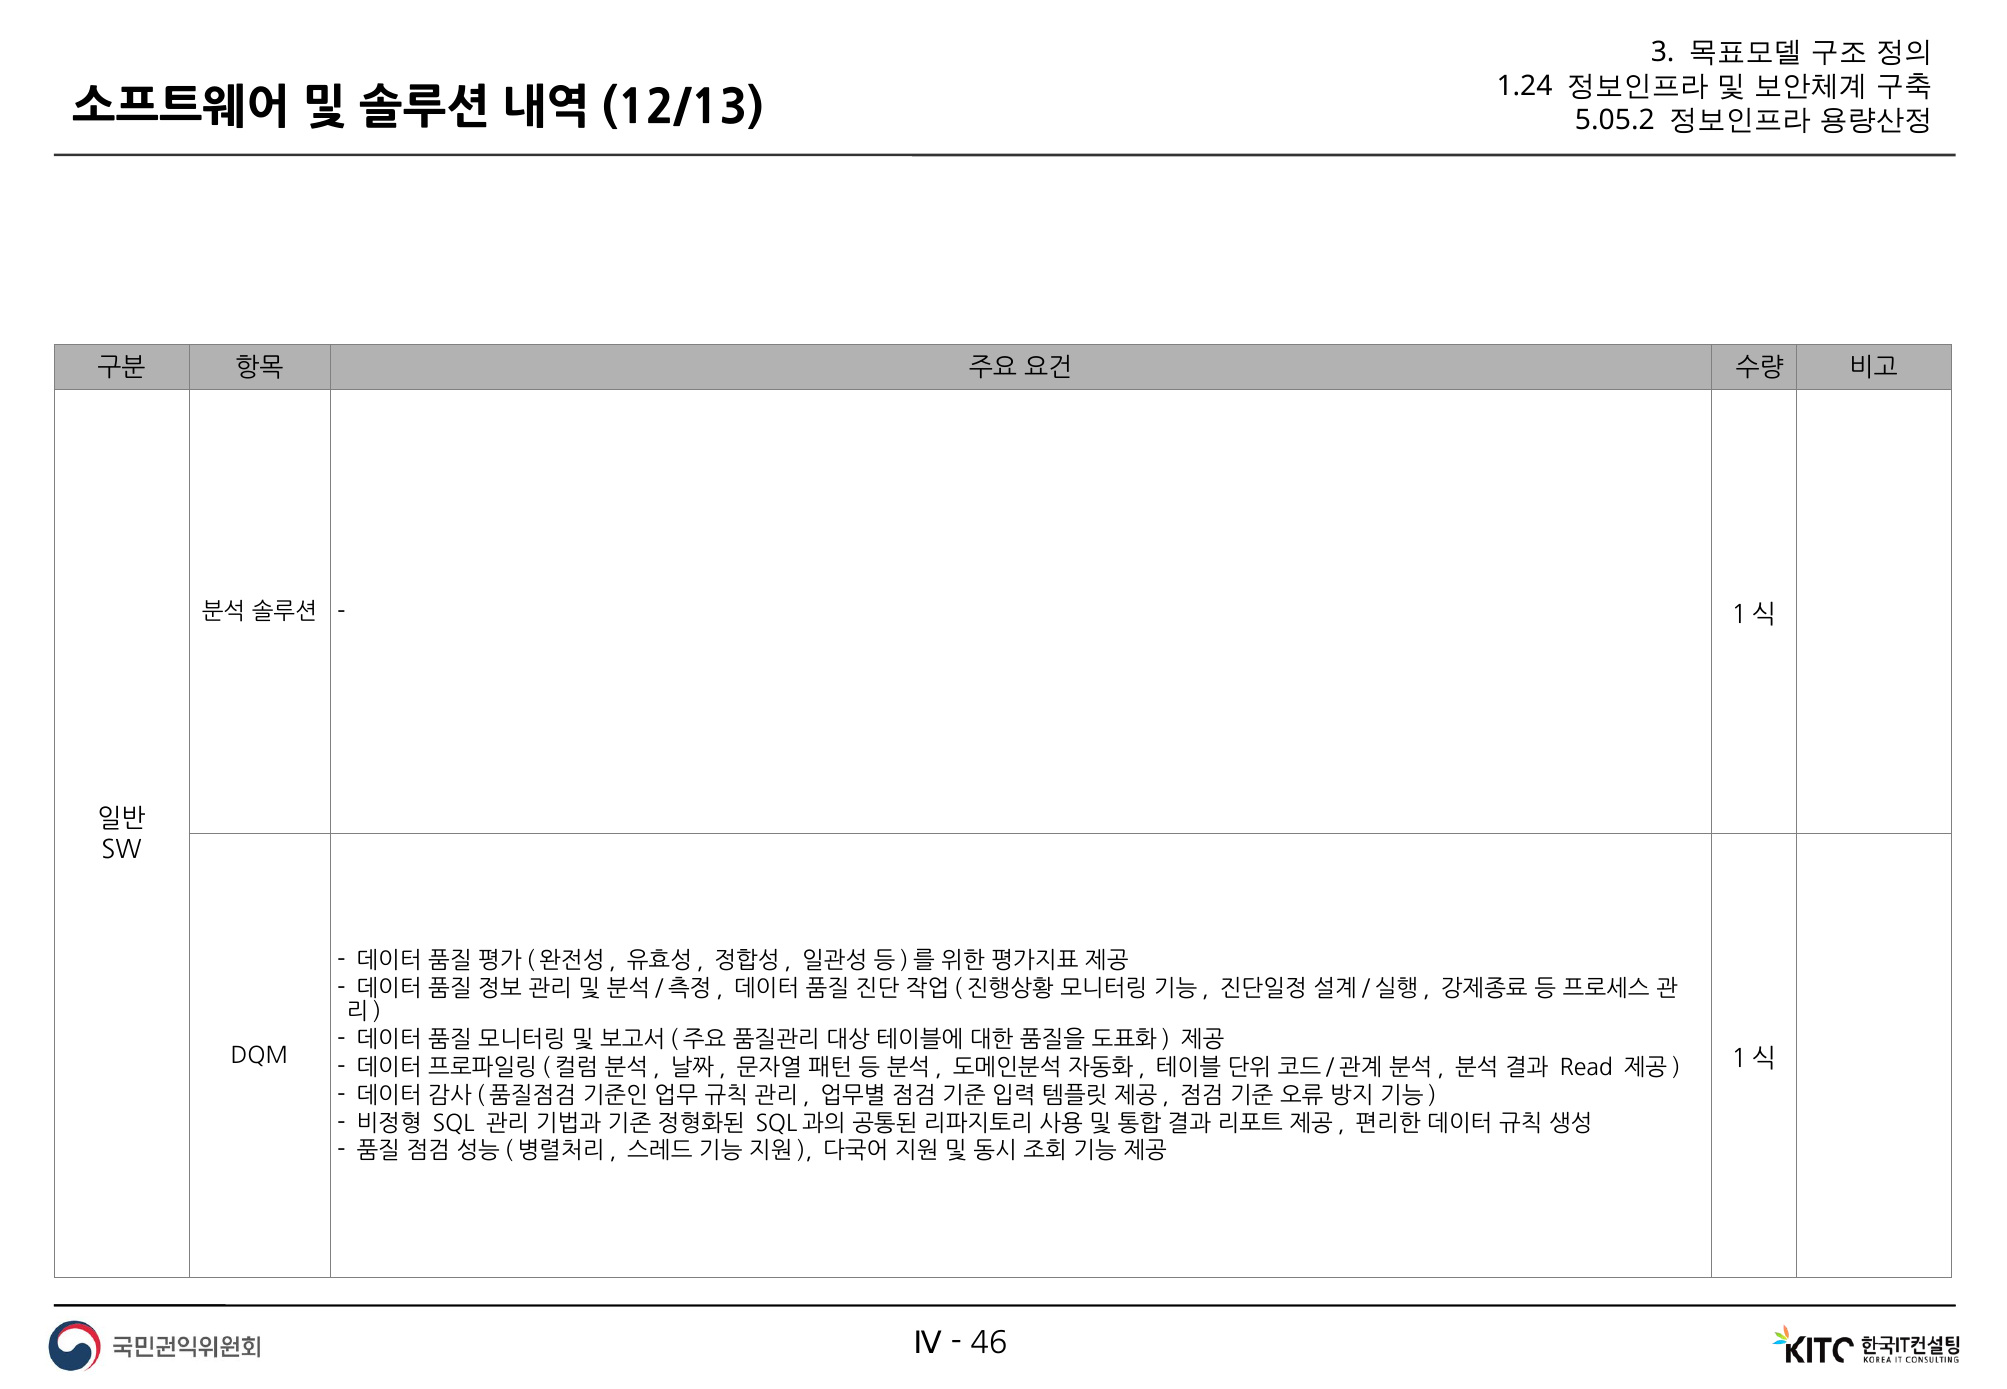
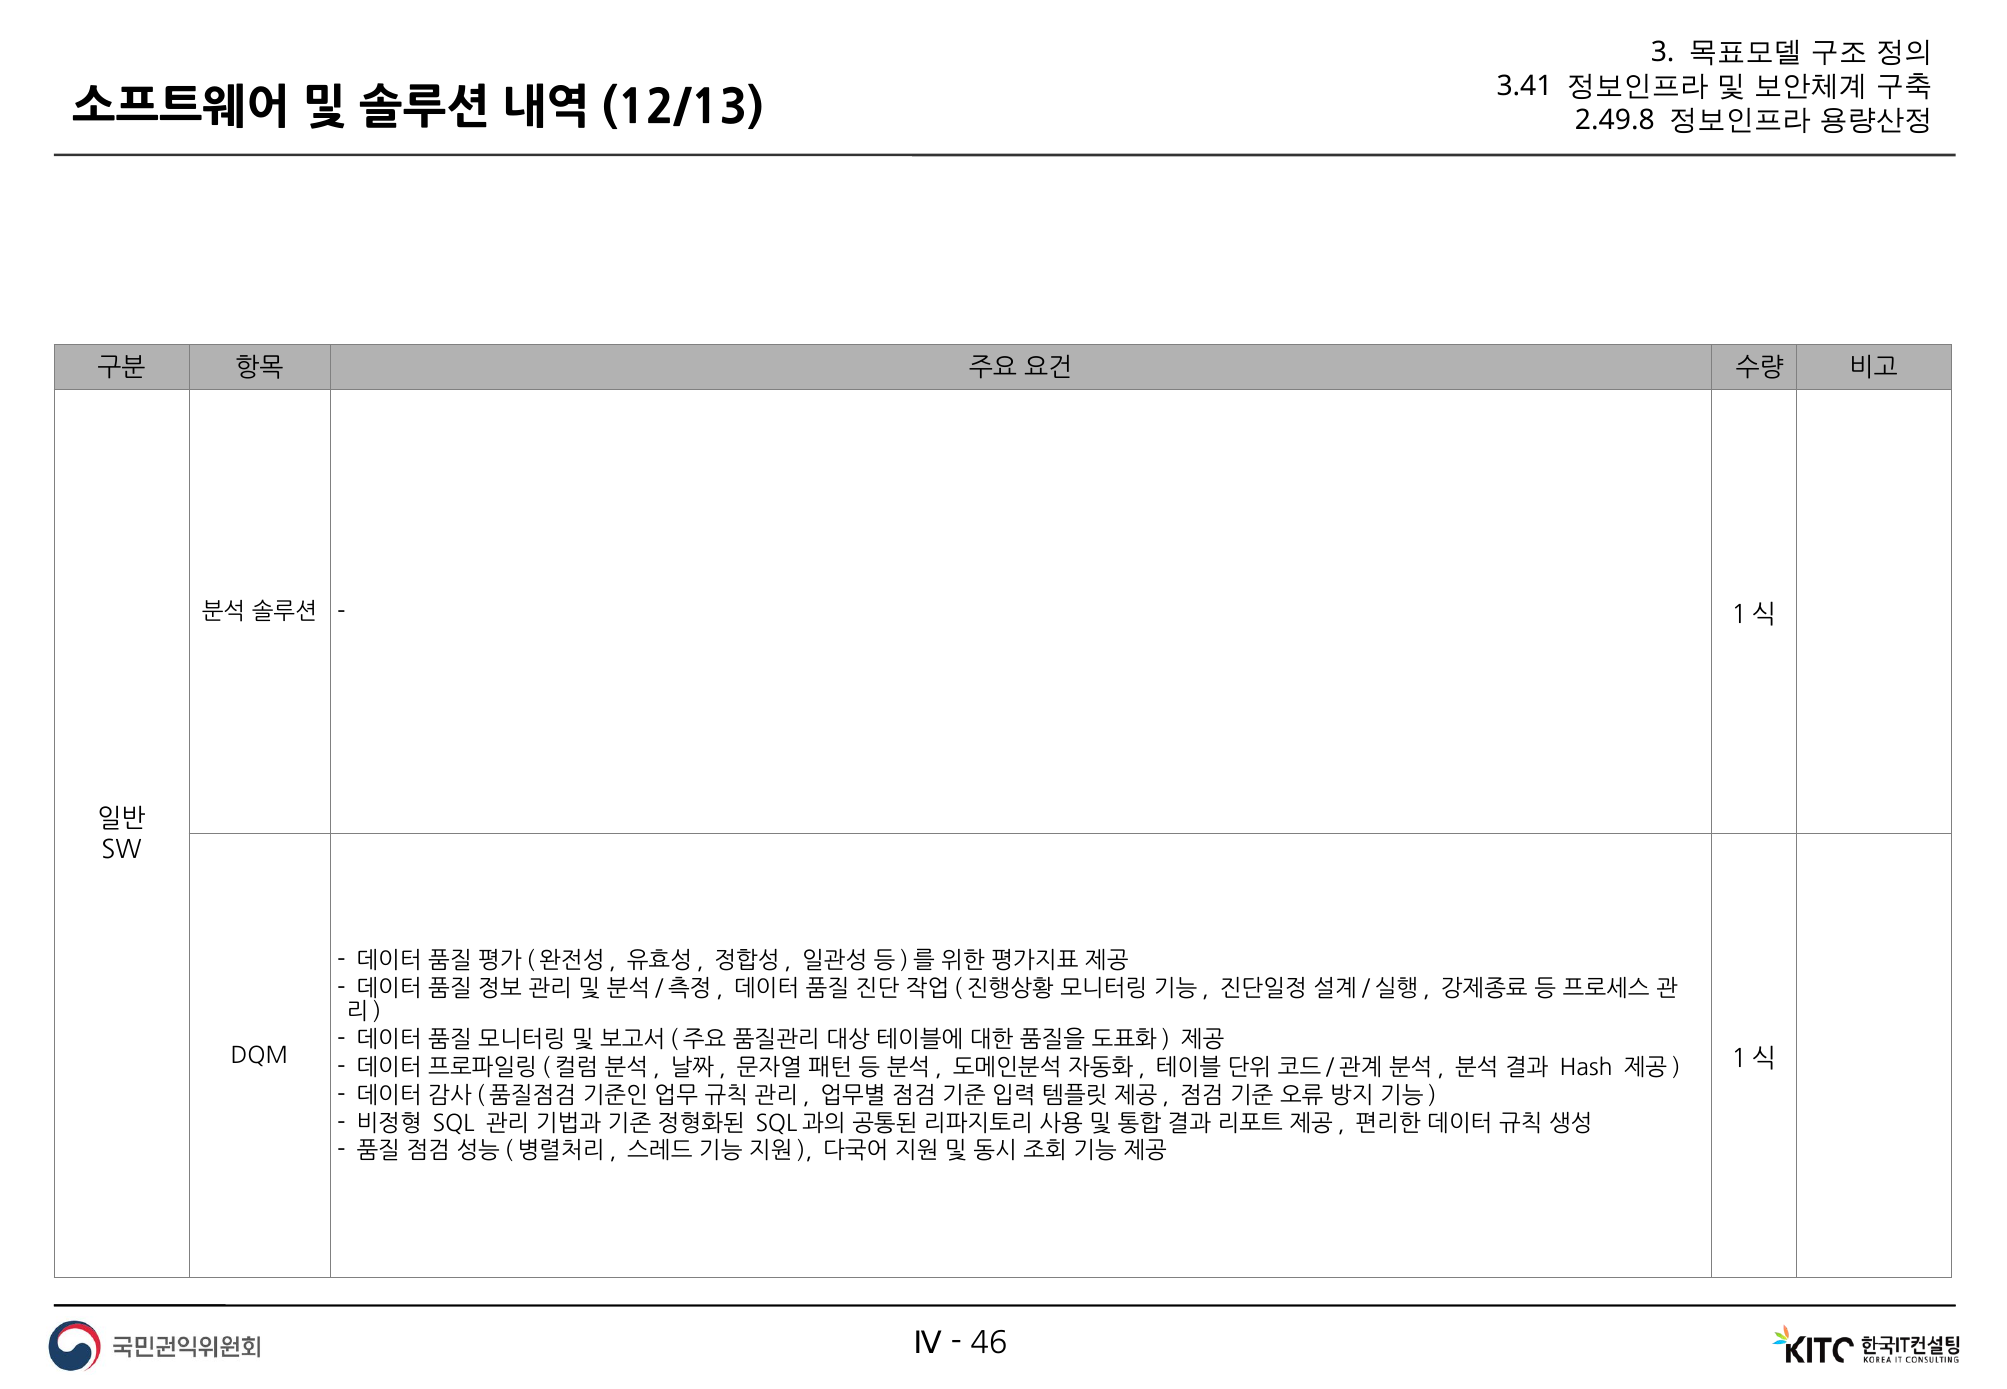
1.24: 1.24 -> 3.41
5.05.2: 5.05.2 -> 2.49.8
Read: Read -> Hash
